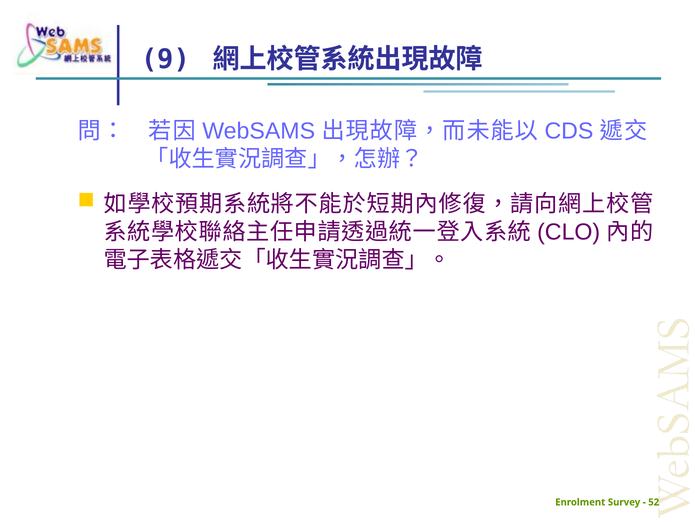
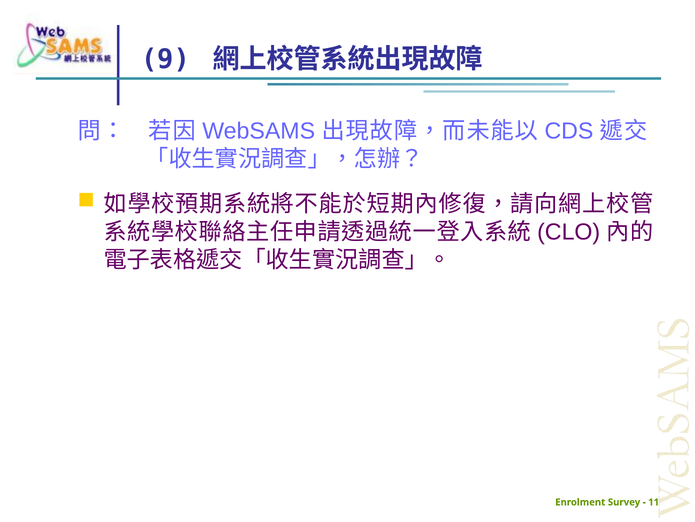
52: 52 -> 11
